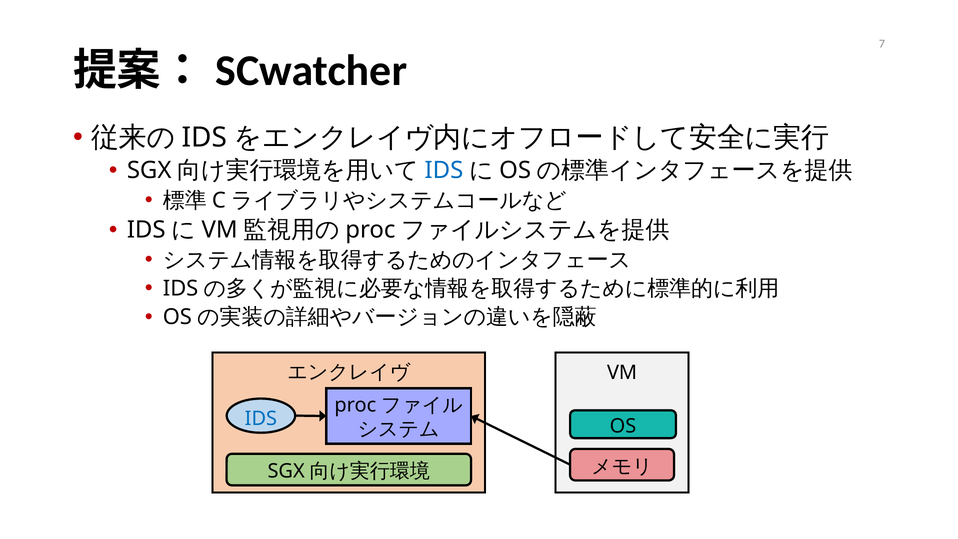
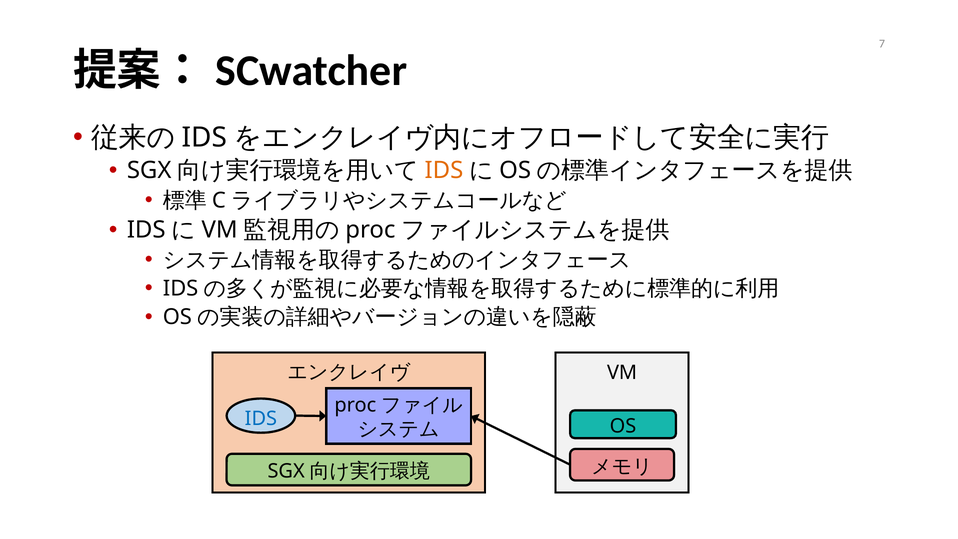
IDS at (444, 171) colour: blue -> orange
